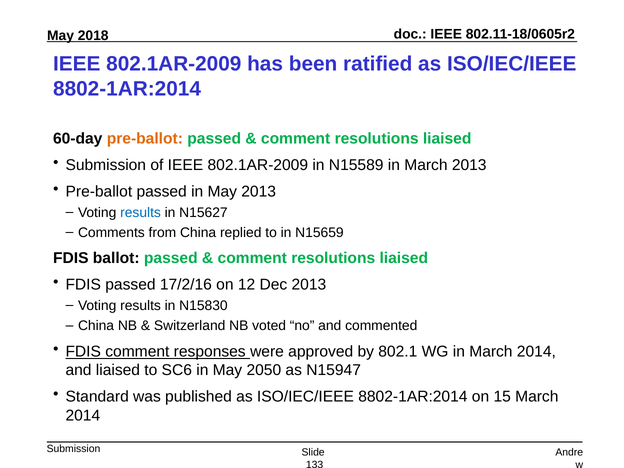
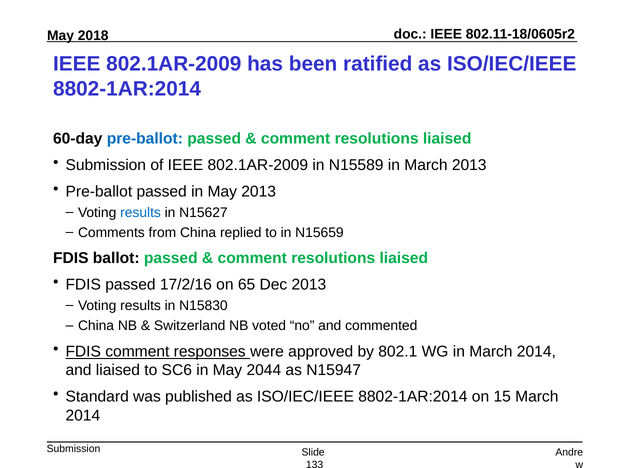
pre-ballot at (145, 138) colour: orange -> blue
12: 12 -> 65
2050: 2050 -> 2044
